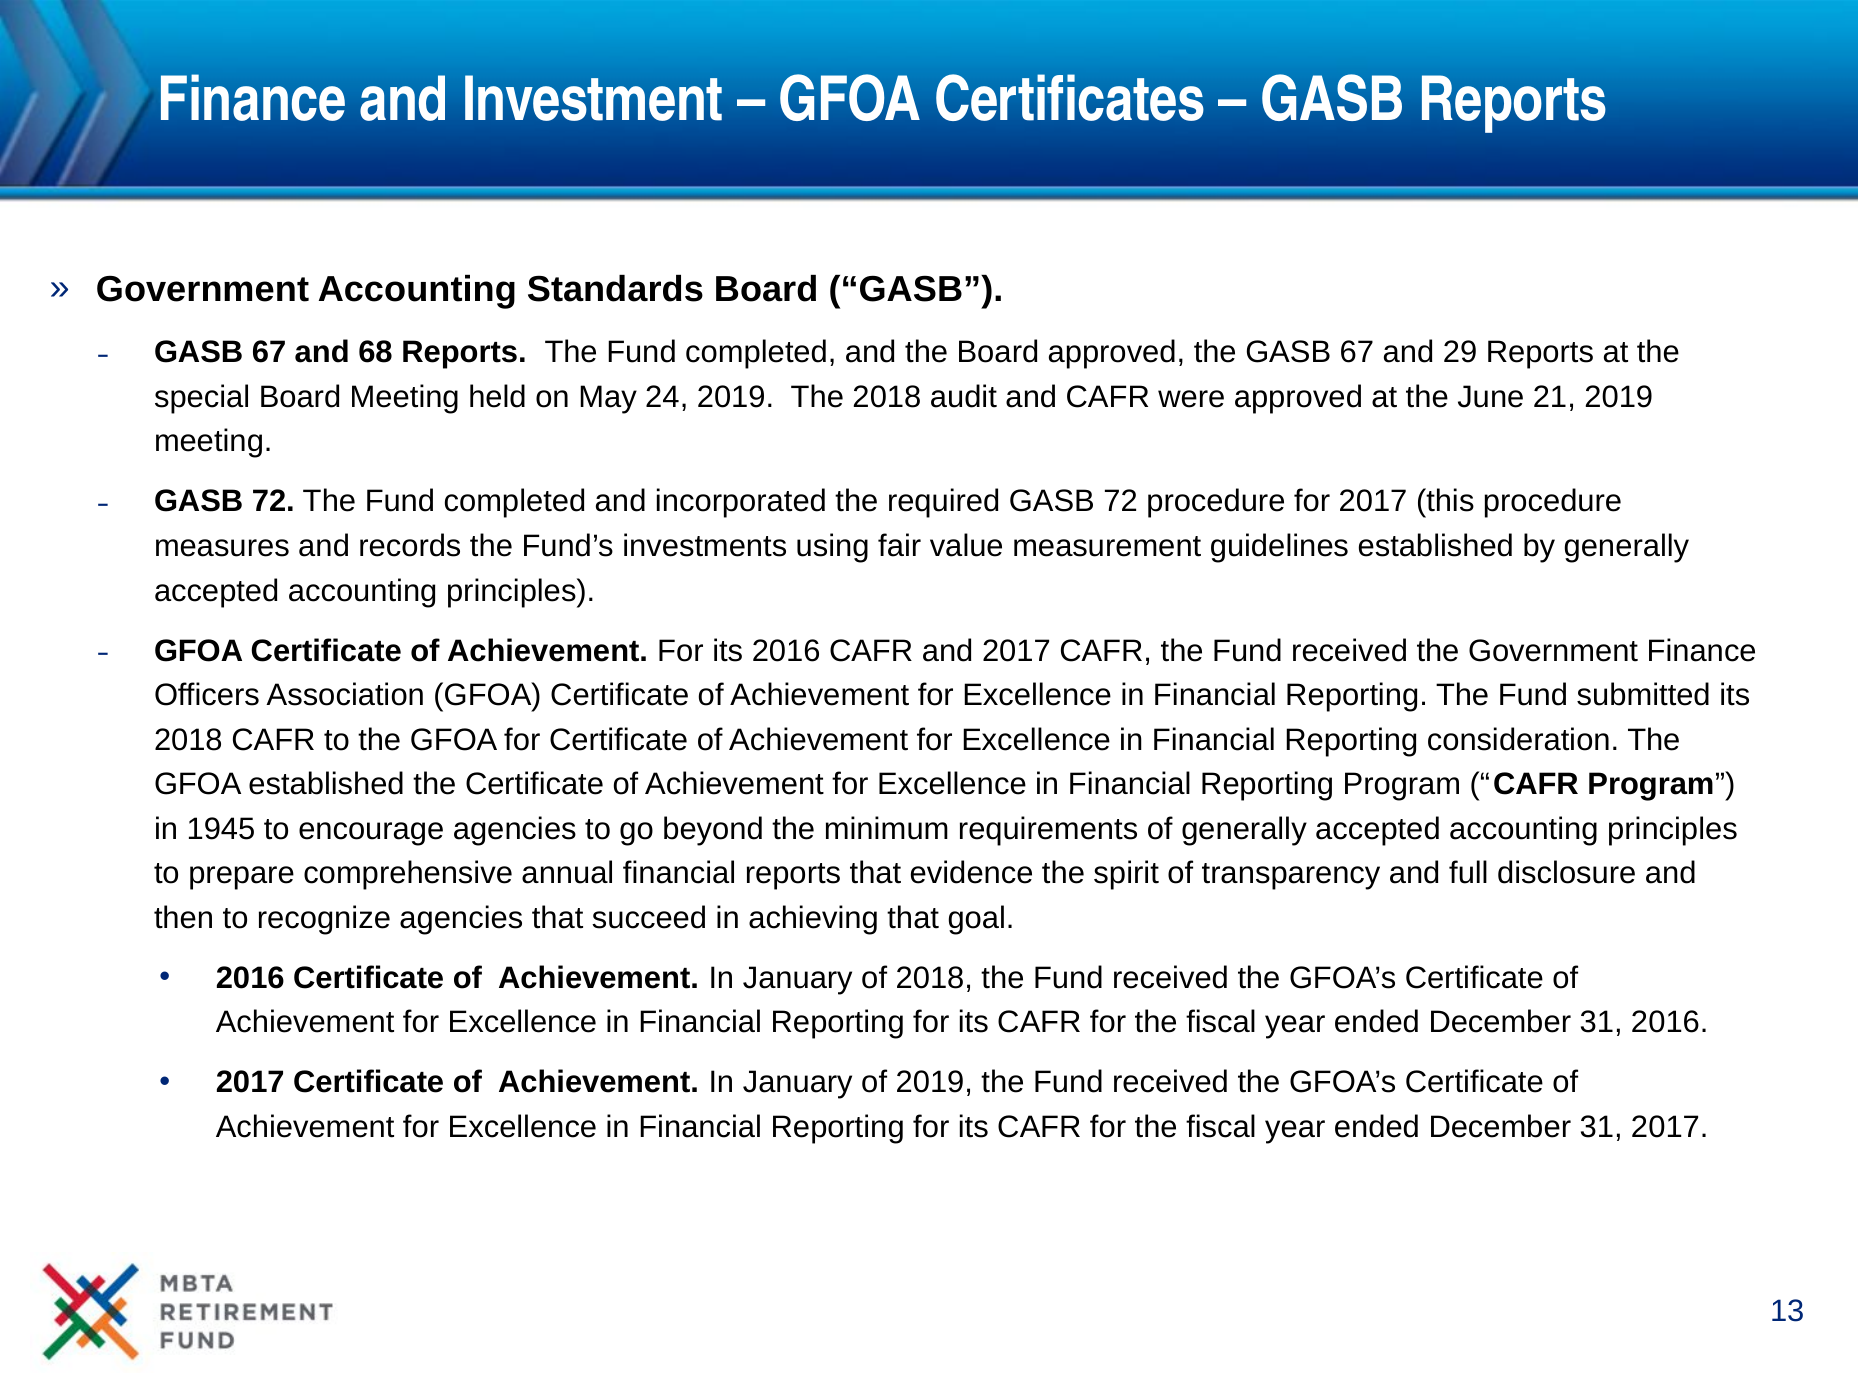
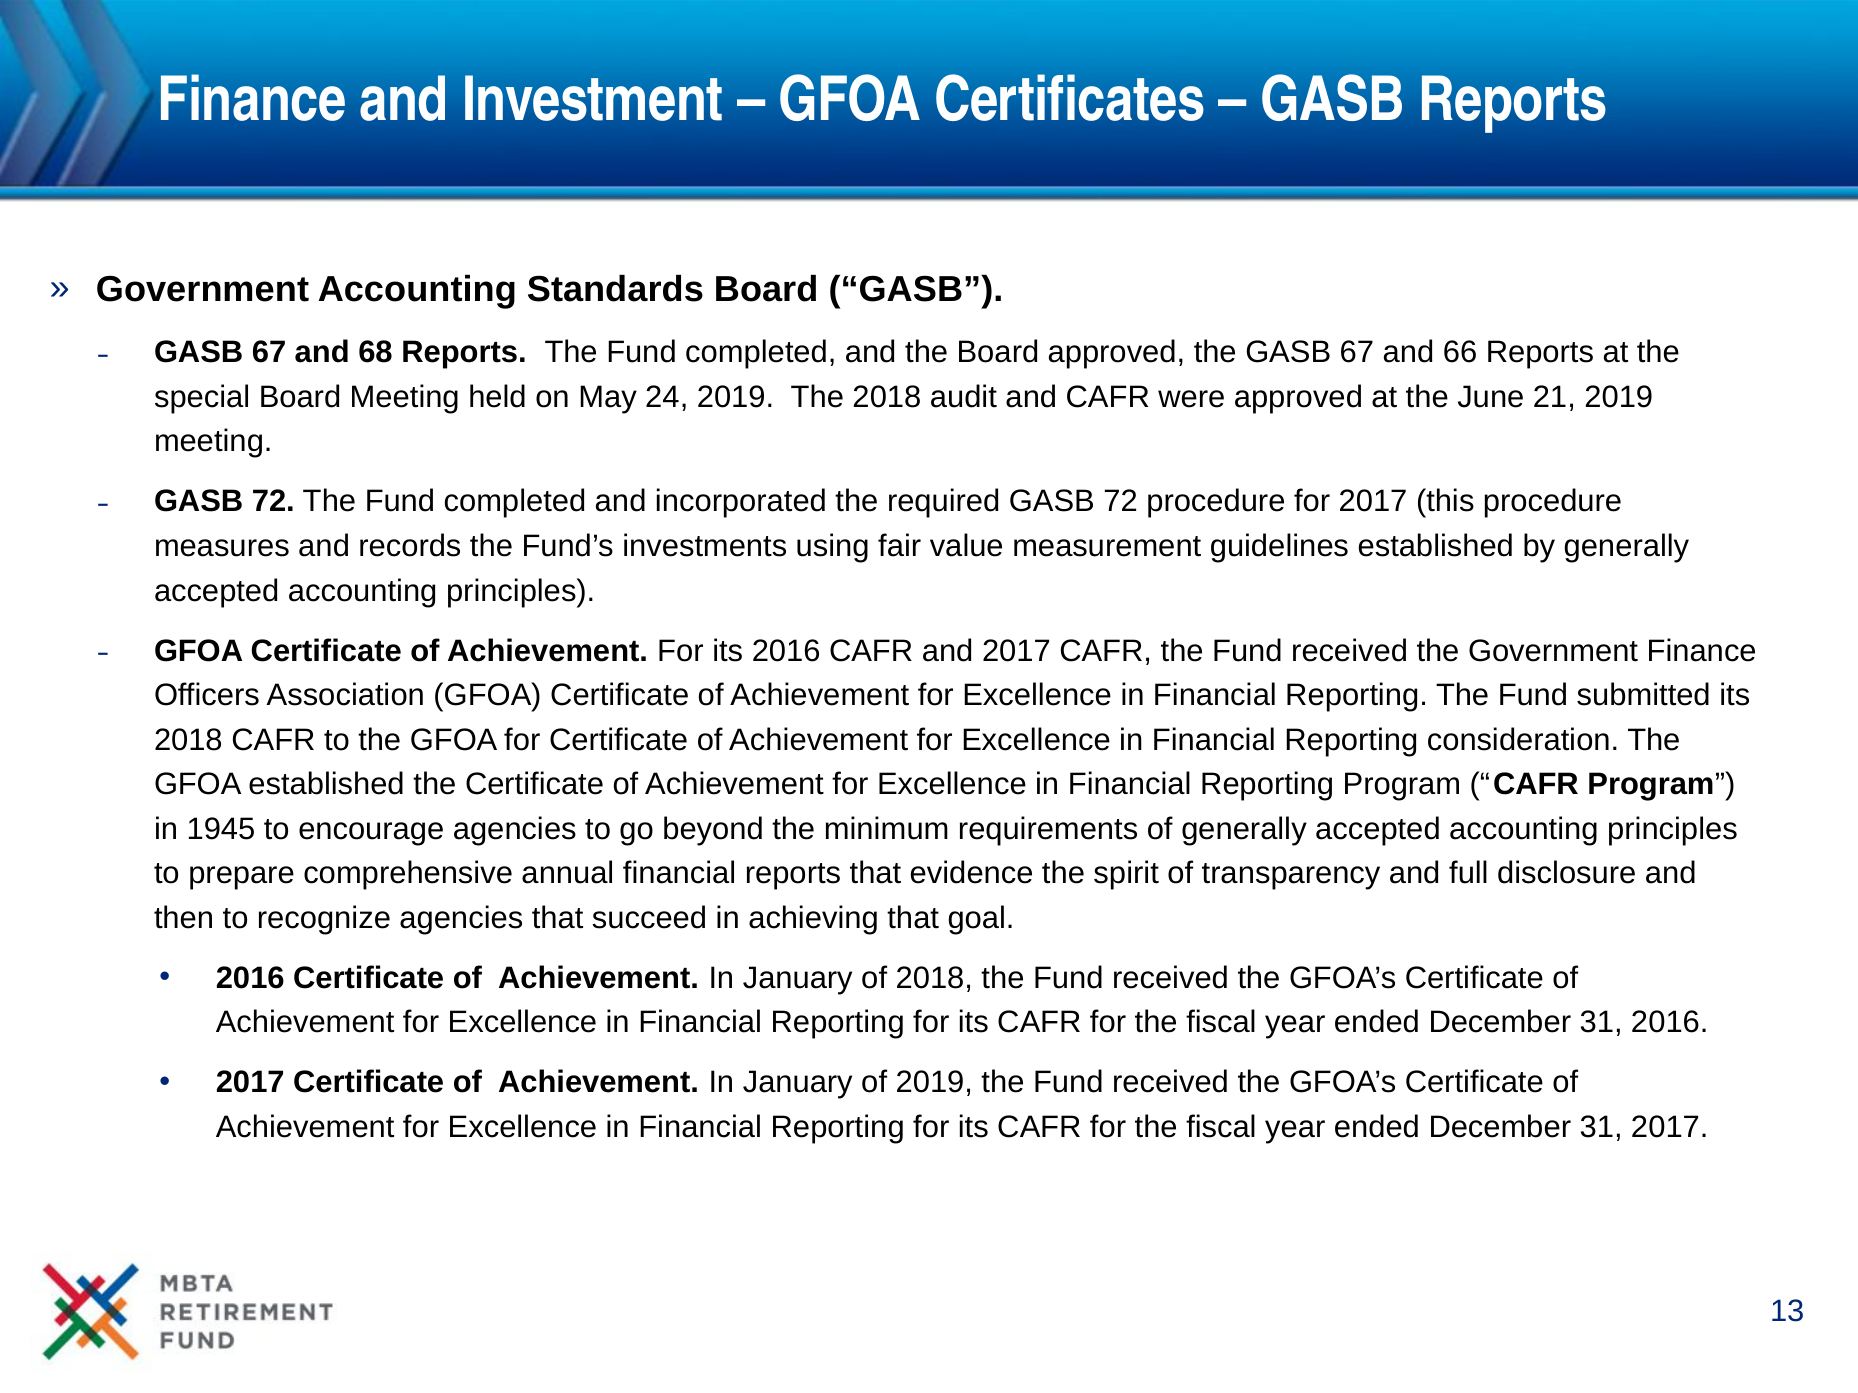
29: 29 -> 66
